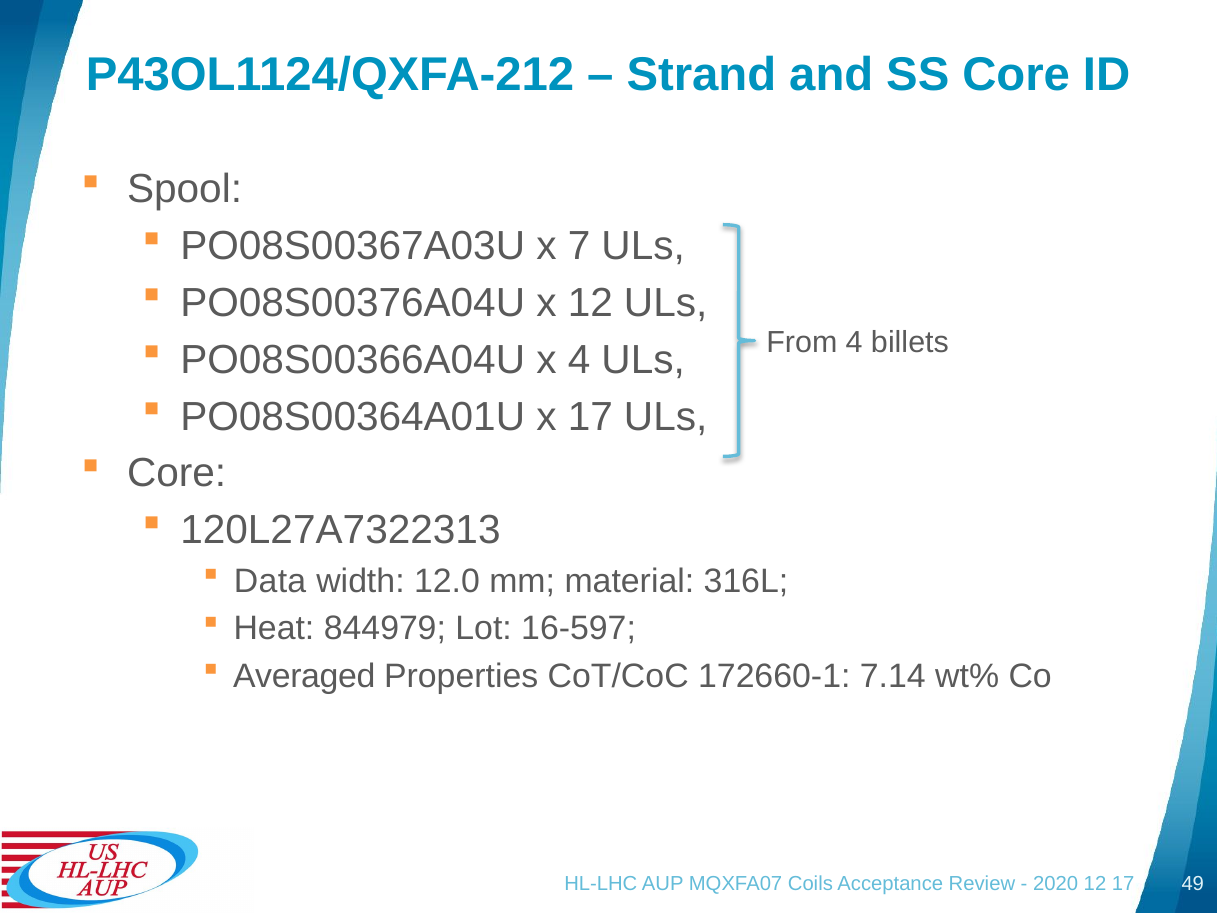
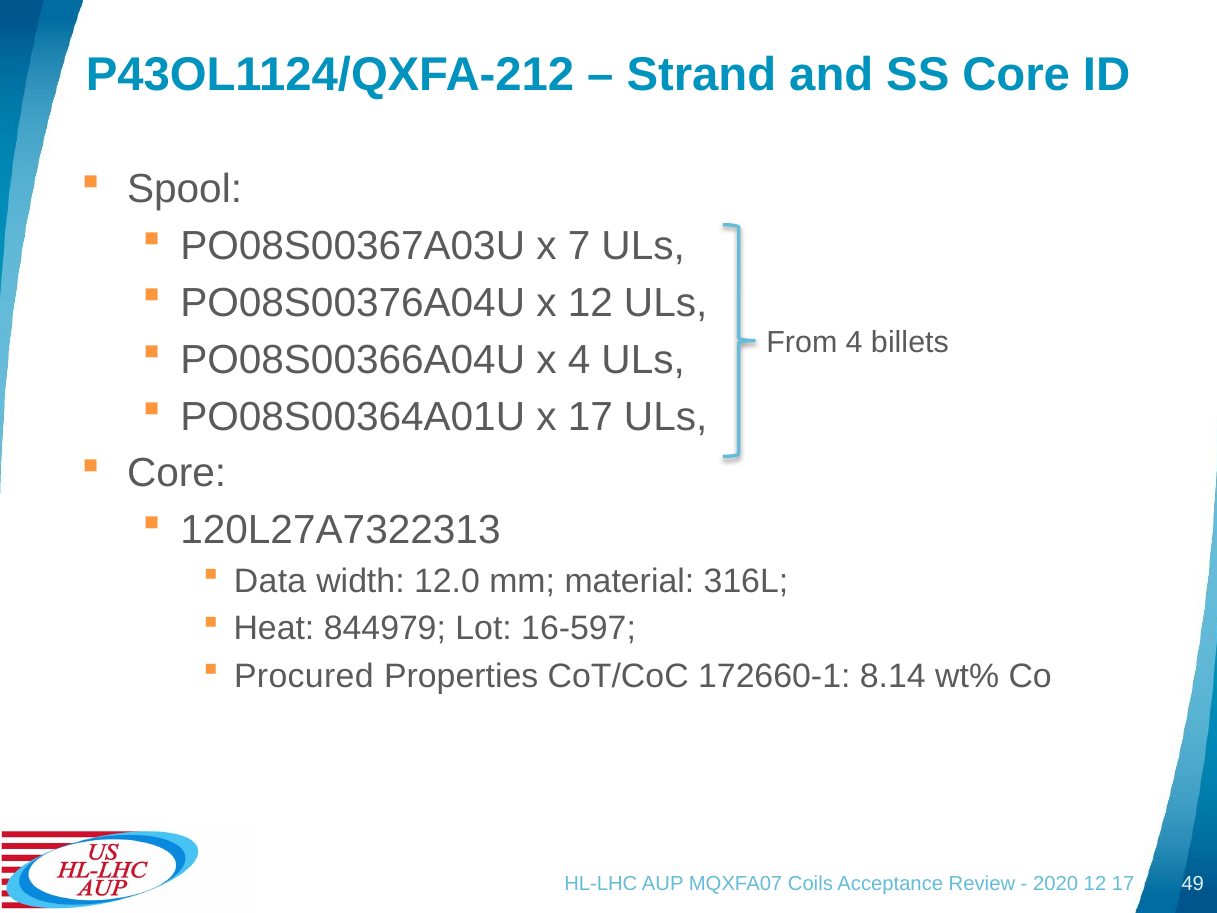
Averaged: Averaged -> Procured
7.14: 7.14 -> 8.14
